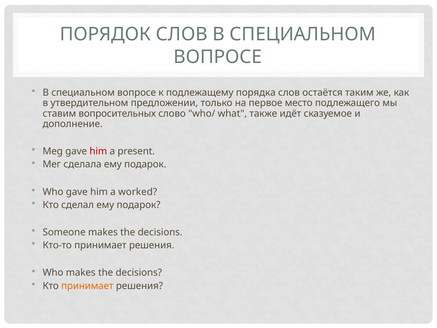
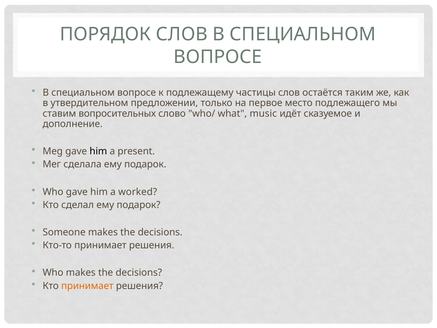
порядка: порядка -> частицы
также: также -> music
him at (98, 151) colour: red -> black
